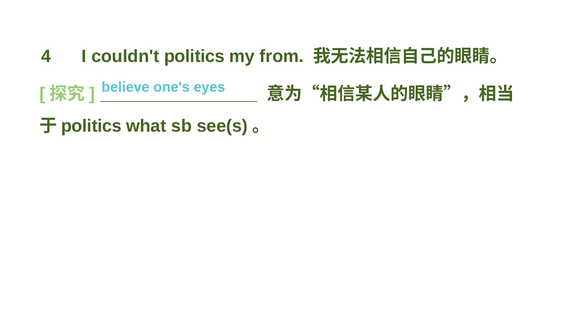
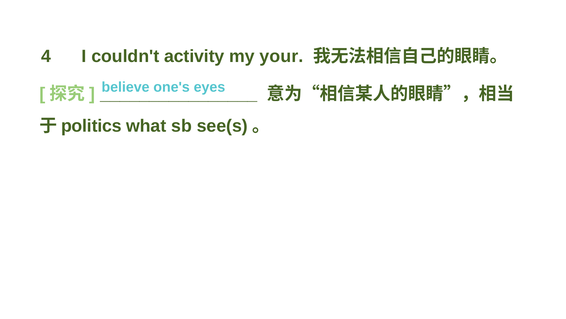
couldn't politics: politics -> activity
from: from -> your
